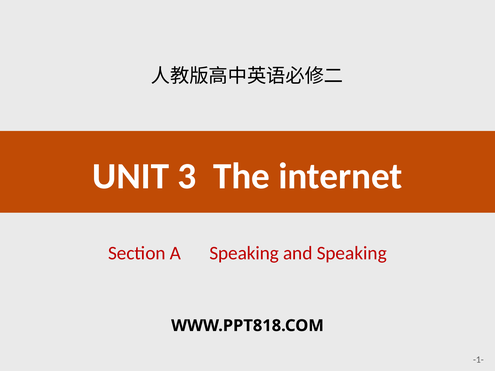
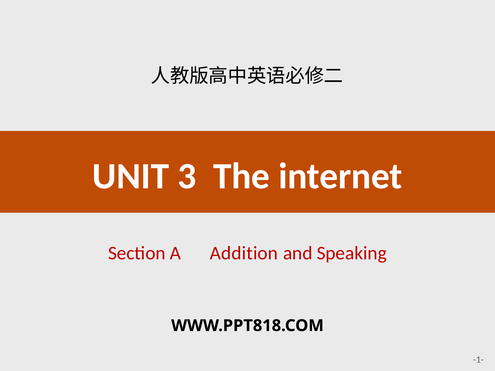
A Speaking: Speaking -> Addition
